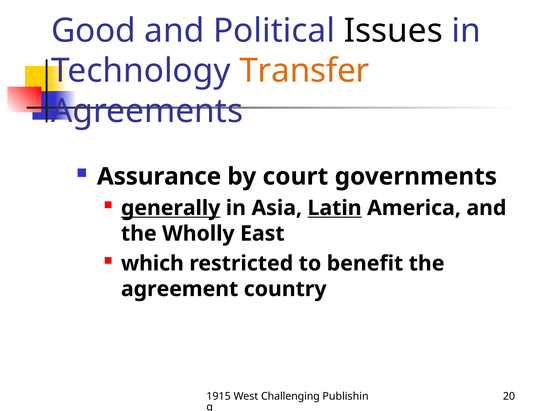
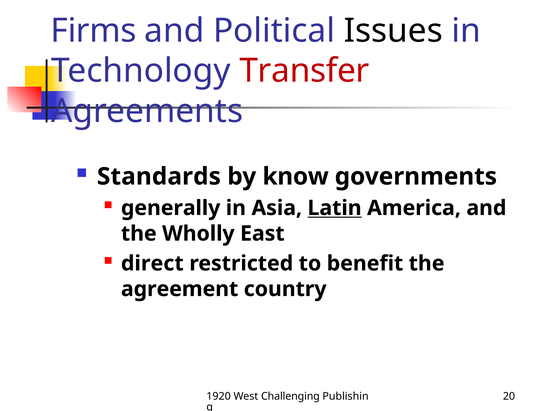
Good: Good -> Firms
Transfer colour: orange -> red
Assurance: Assurance -> Standards
court: court -> know
generally underline: present -> none
which: which -> direct
1915: 1915 -> 1920
